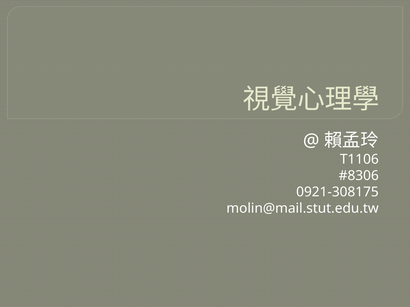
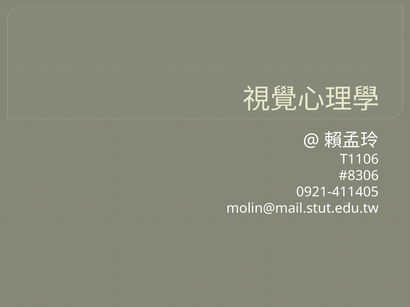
0921-308175: 0921-308175 -> 0921-411405
